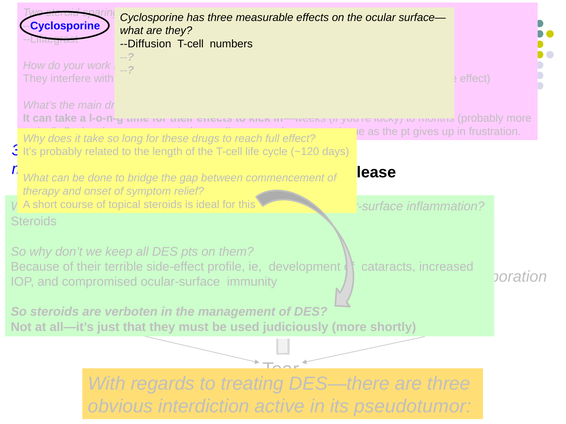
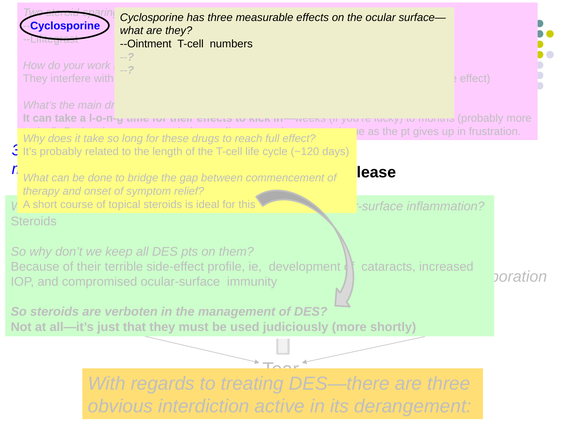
--Diffusion: --Diffusion -> --Ointment
pseudotumor: pseudotumor -> derangement
